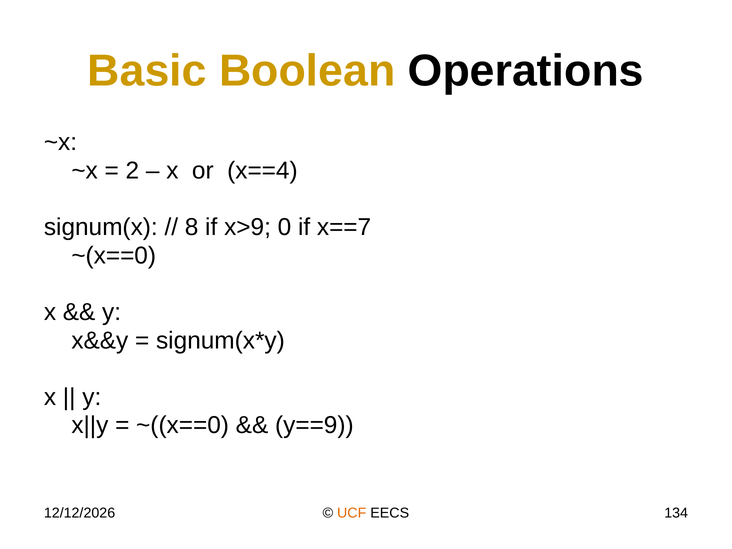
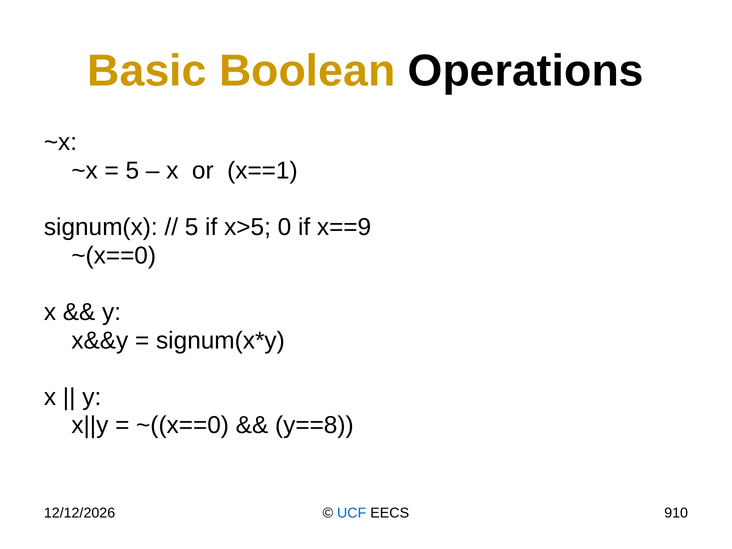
2 at (132, 171): 2 -> 5
x==4: x==4 -> x==1
8 at (192, 227): 8 -> 5
x>9: x>9 -> x>5
x==7: x==7 -> x==9
y==9: y==9 -> y==8
UCF colour: orange -> blue
134: 134 -> 910
